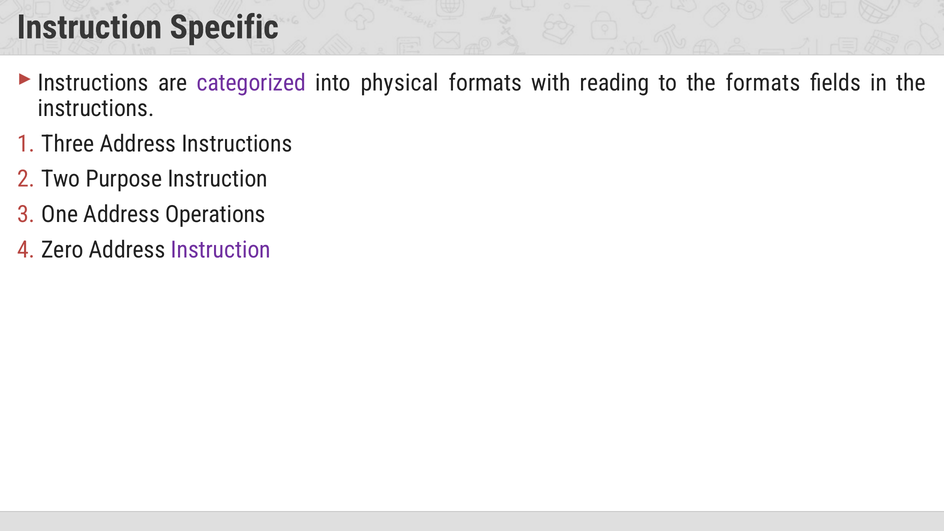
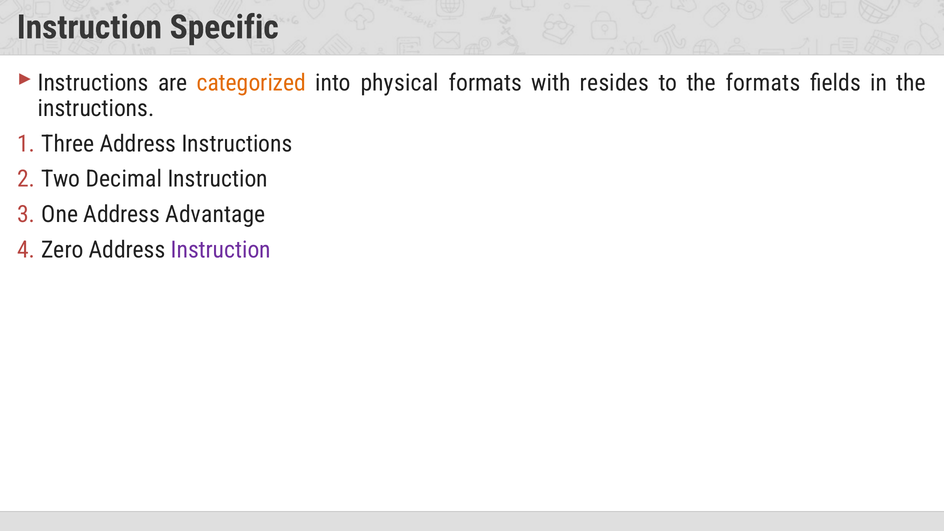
categorized colour: purple -> orange
reading: reading -> resides
Purpose: Purpose -> Decimal
Operations: Operations -> Advantage
